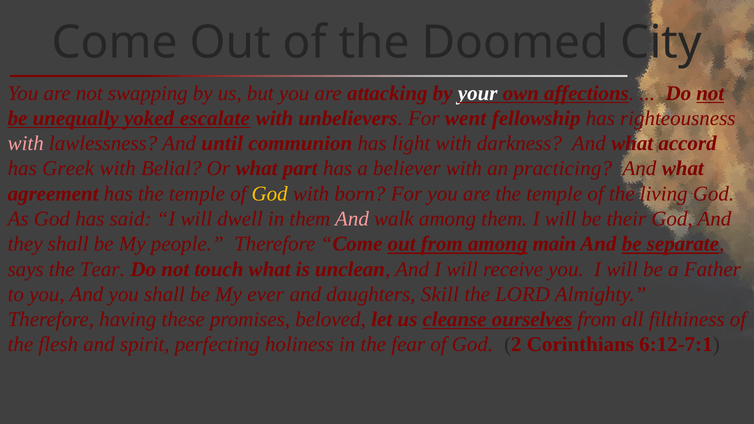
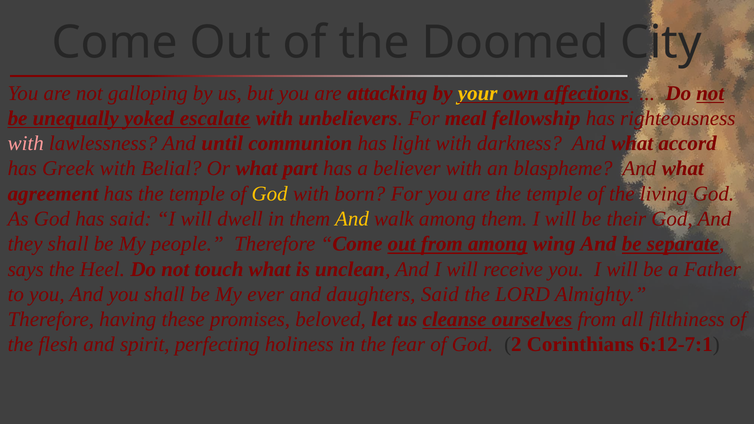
swapping: swapping -> galloping
your colour: white -> yellow
went: went -> meal
practicing: practicing -> blaspheme
And at (352, 219) colour: pink -> yellow
main: main -> wing
Tear: Tear -> Heel
daughters Skill: Skill -> Said
